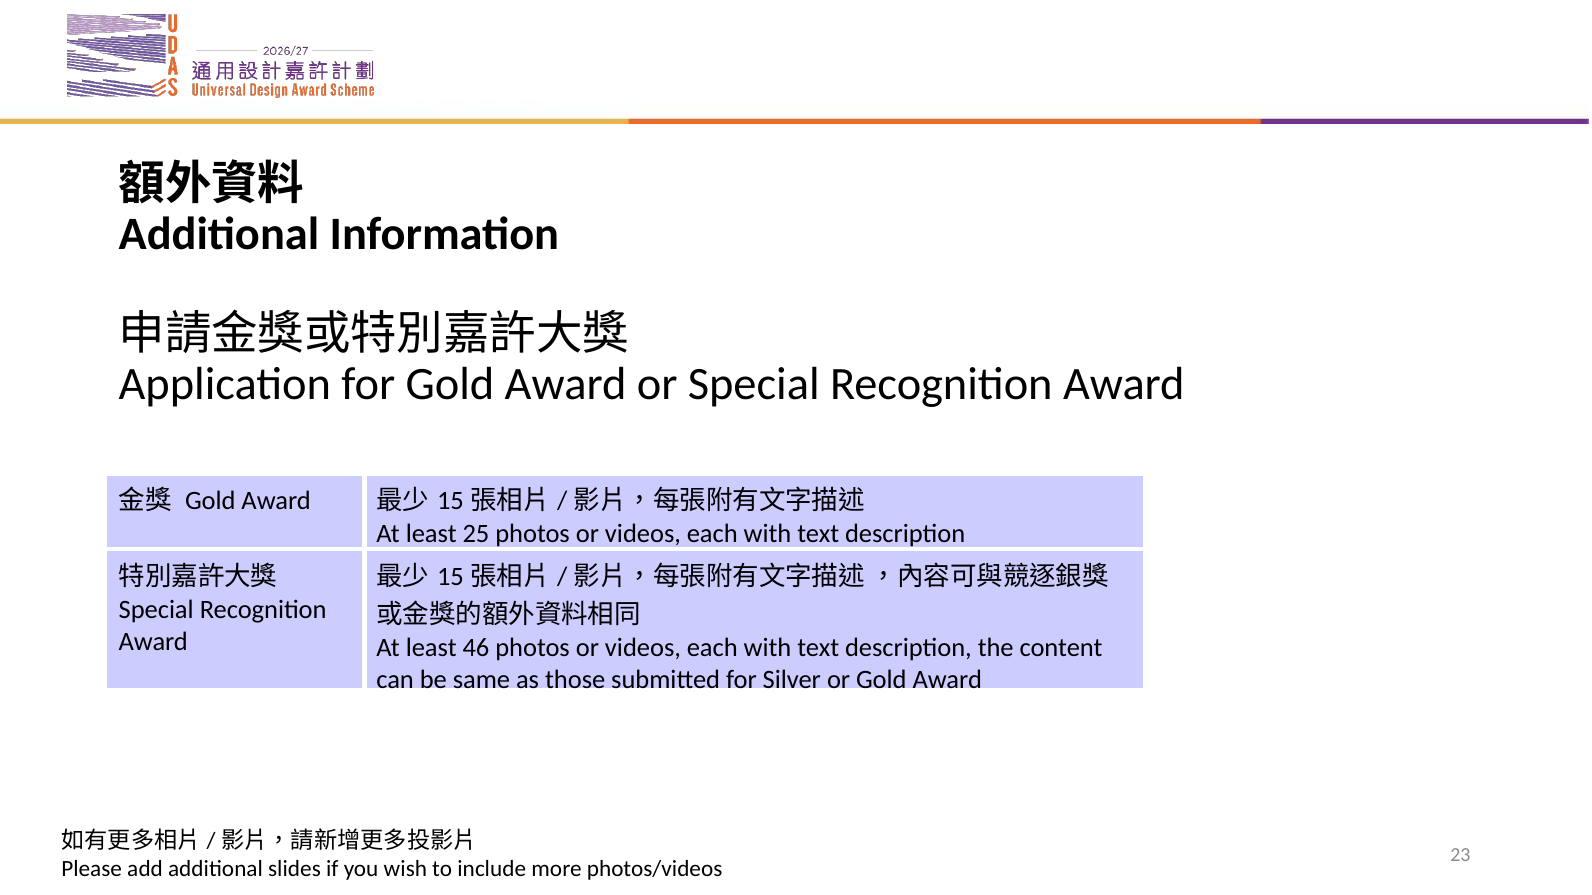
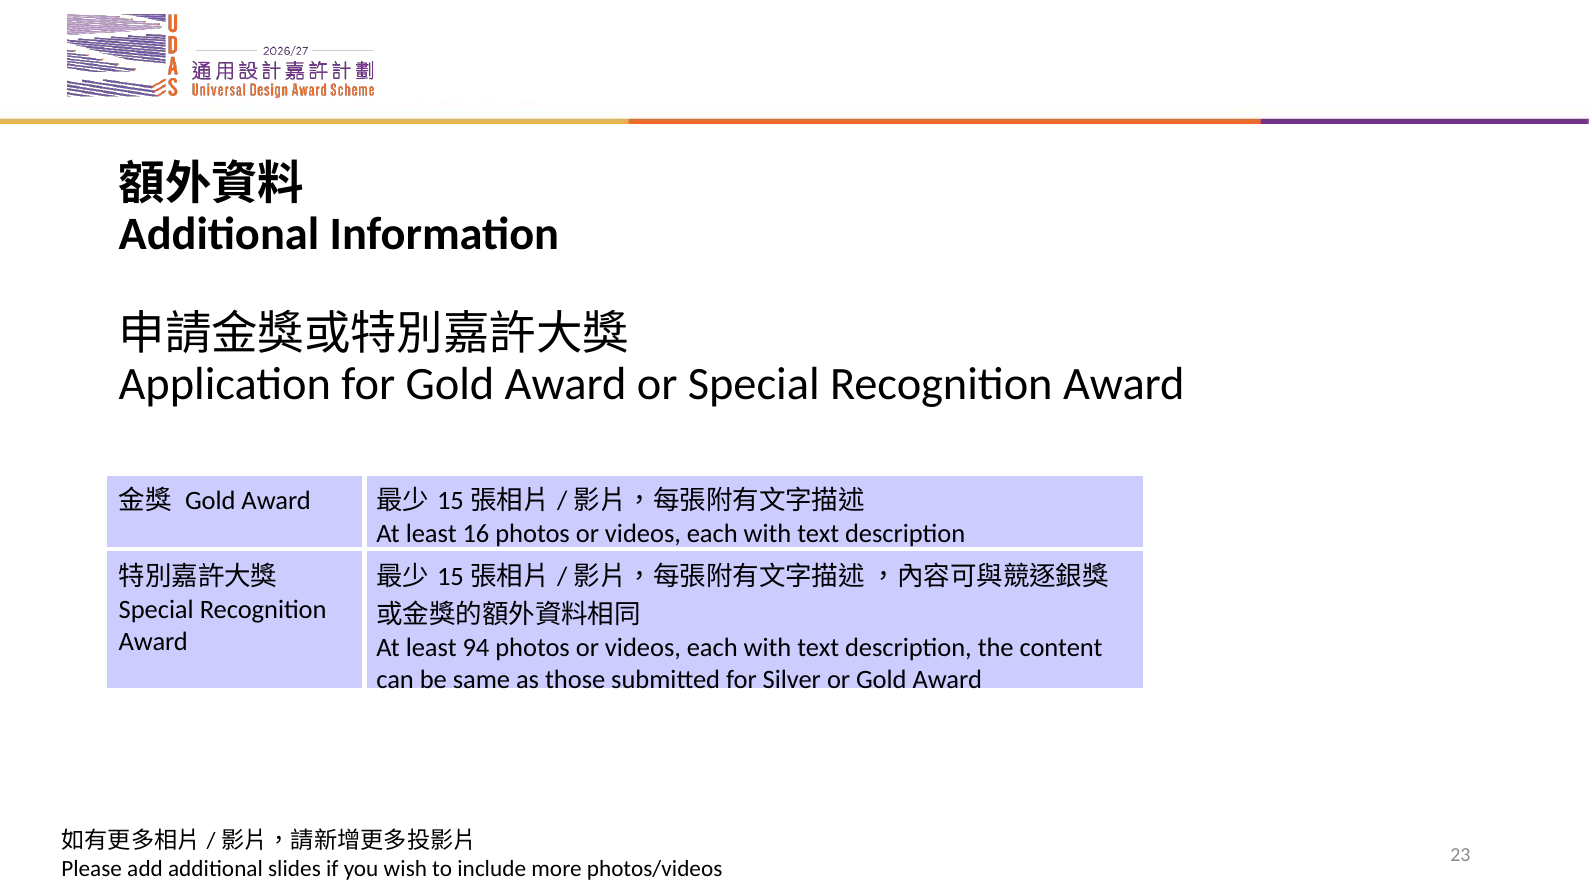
25: 25 -> 16
46: 46 -> 94
